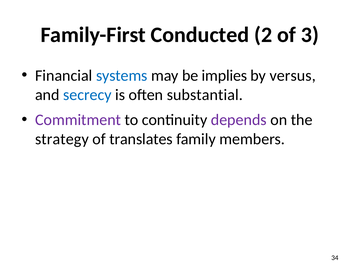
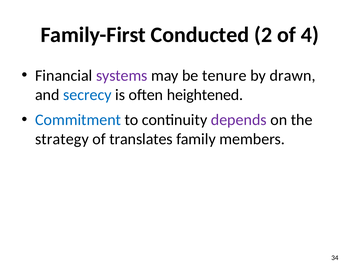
3: 3 -> 4
systems colour: blue -> purple
implies: implies -> tenure
versus: versus -> drawn
substantial: substantial -> heightened
Commitment colour: purple -> blue
